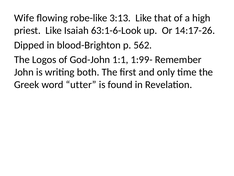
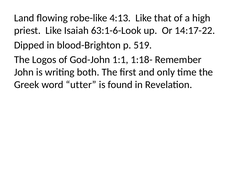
Wife: Wife -> Land
3:13: 3:13 -> 4:13
14:17-26: 14:17-26 -> 14:17-22
562: 562 -> 519
1:99-: 1:99- -> 1:18-
